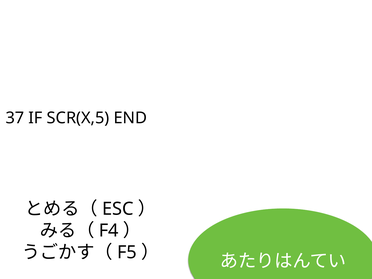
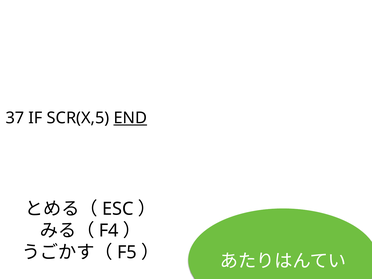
END underline: none -> present
